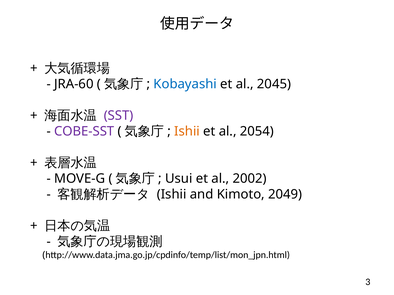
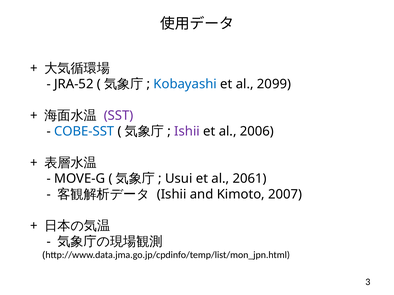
JRA-60: JRA-60 -> JRA-52
2045: 2045 -> 2099
COBE-SST colour: purple -> blue
Ishii at (187, 132) colour: orange -> purple
2054: 2054 -> 2006
2002: 2002 -> 2061
2049: 2049 -> 2007
